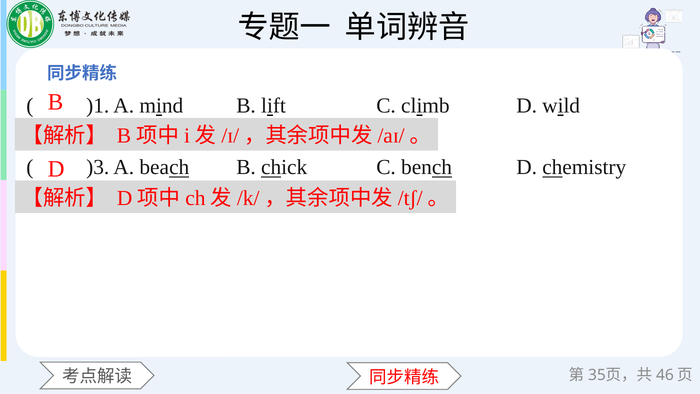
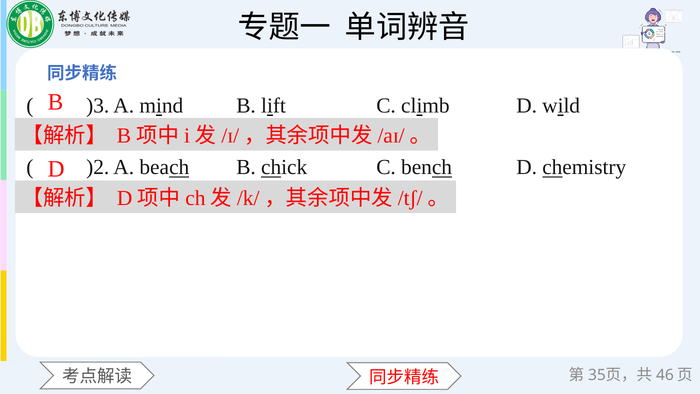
)1: )1 -> )3
)3: )3 -> )2
